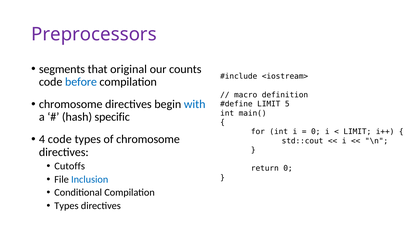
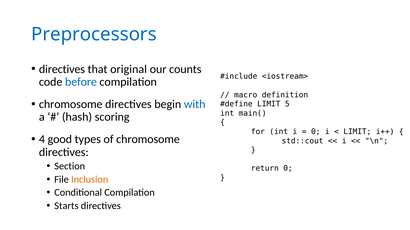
Preprocessors colour: purple -> blue
segments at (62, 69): segments -> directives
specific: specific -> scoring
4 code: code -> good
Cutoffs: Cutoffs -> Section
Inclusion colour: blue -> orange
Types at (66, 206): Types -> Starts
